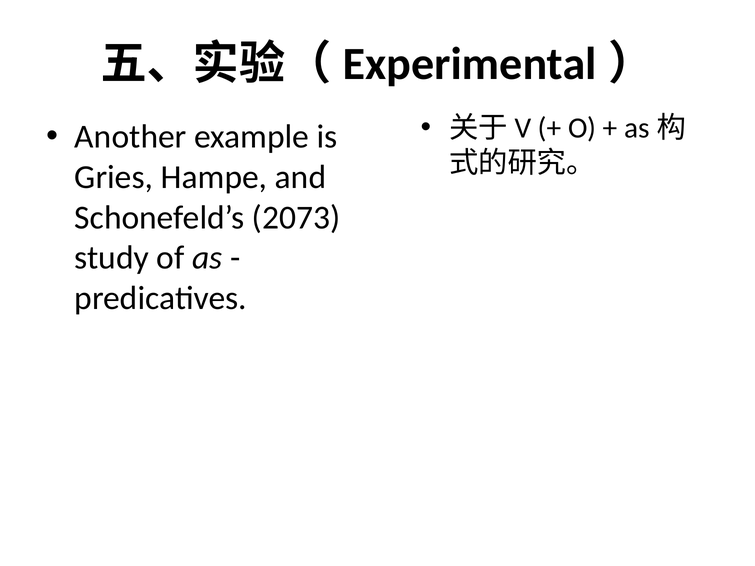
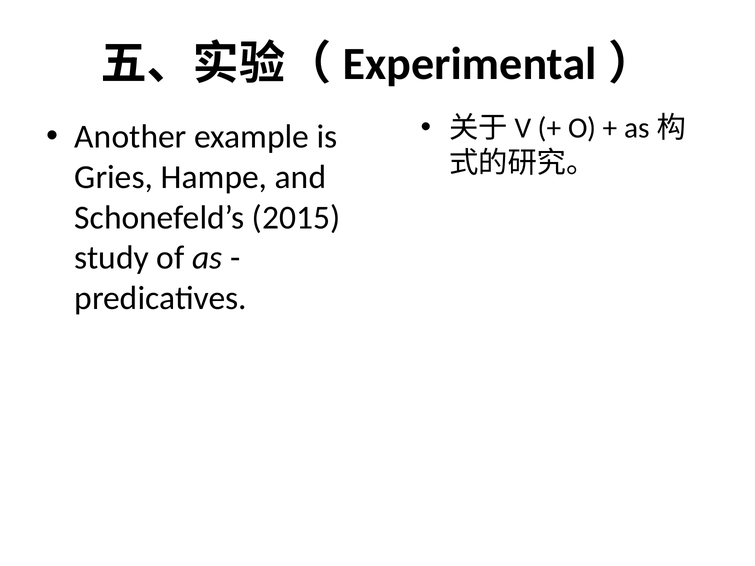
2073: 2073 -> 2015
